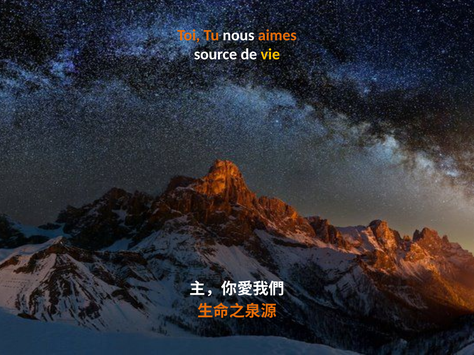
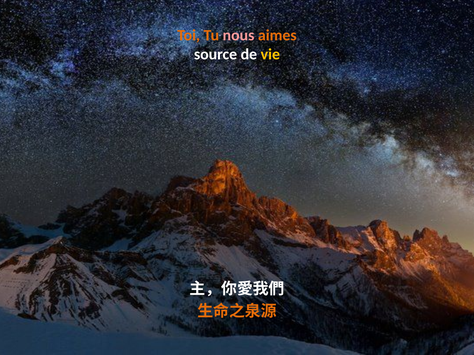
nous colour: white -> pink
